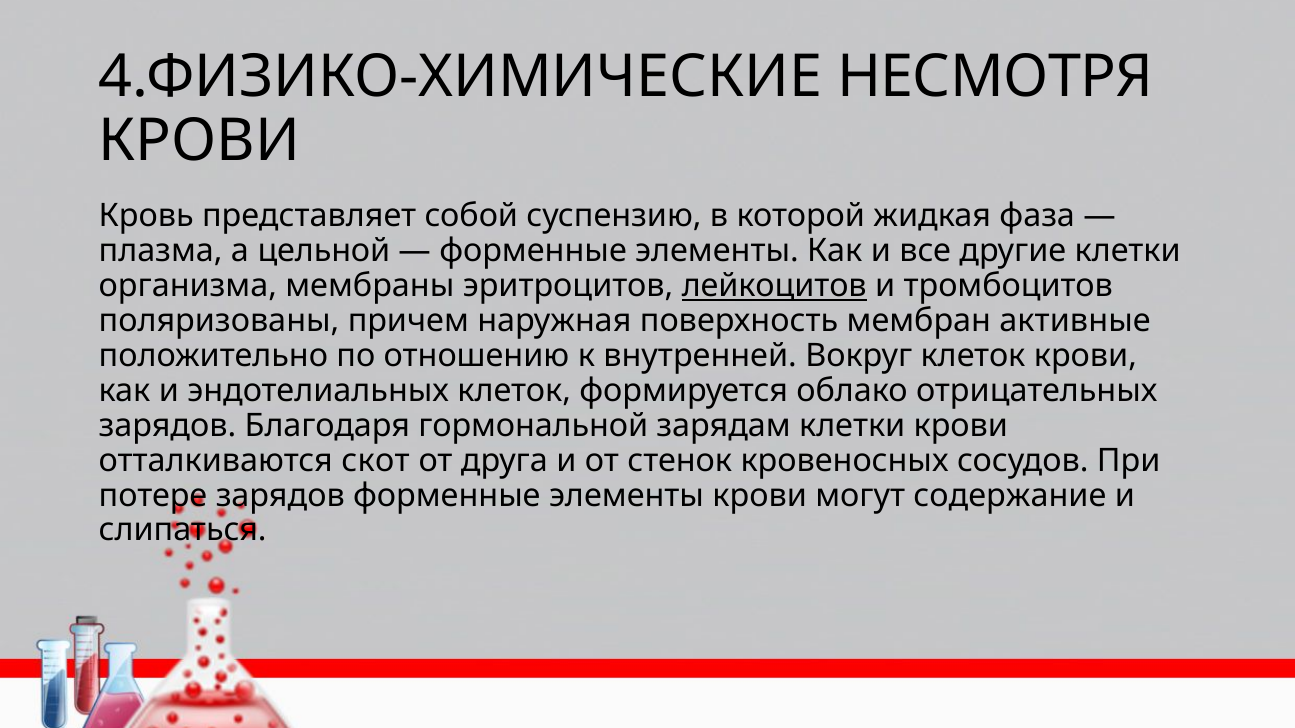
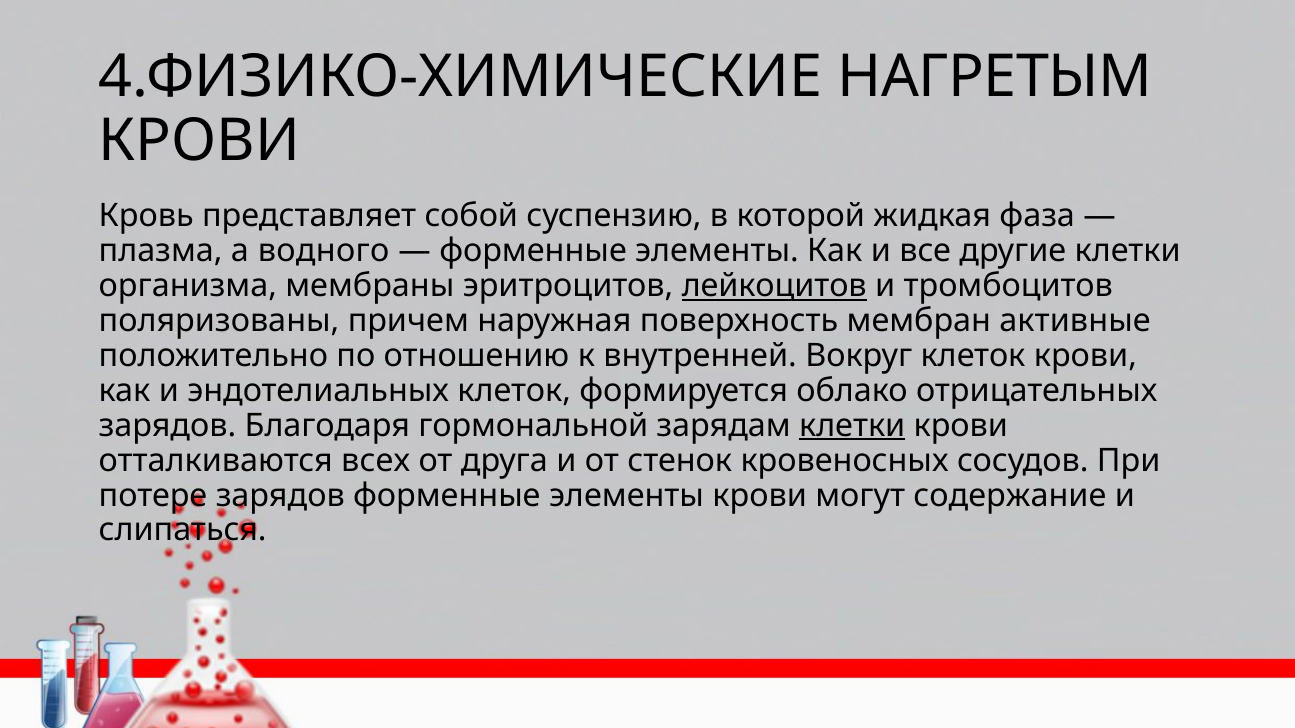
НЕСМОТРЯ: НЕСМОТРЯ -> НАГРЕТЫМ
цельной: цельной -> водного
клетки at (852, 426) underline: none -> present
скот: скот -> всех
